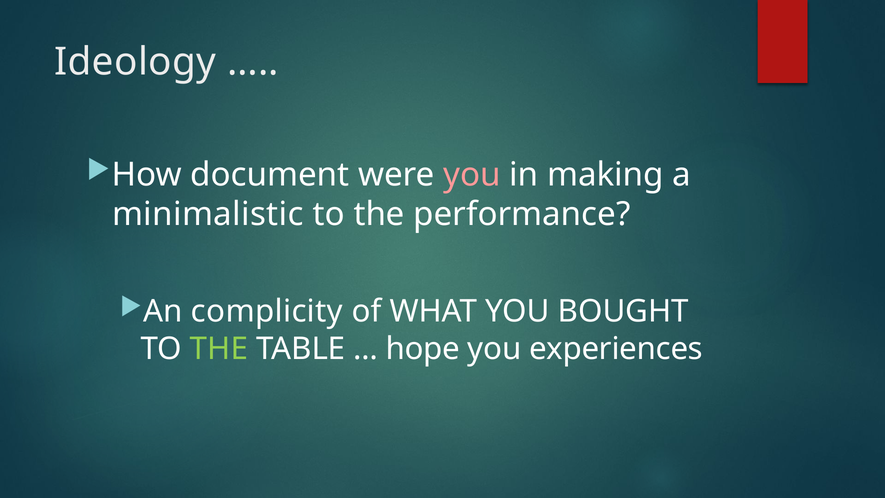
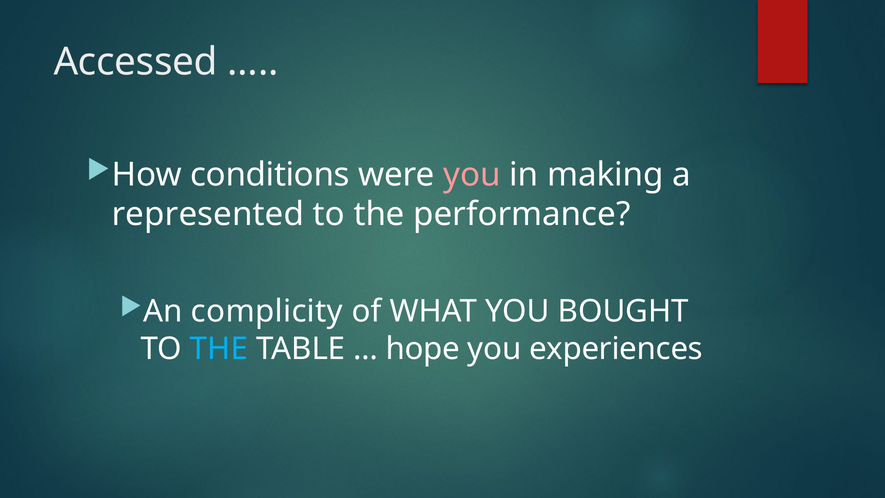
Ideology: Ideology -> Accessed
document: document -> conditions
minimalistic: minimalistic -> represented
THE at (219, 349) colour: light green -> light blue
